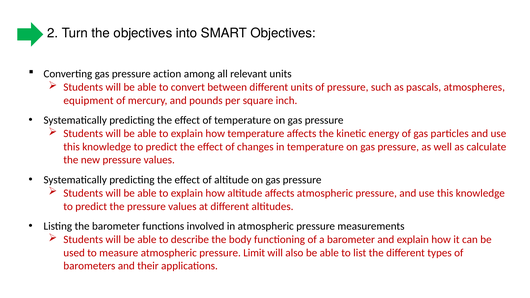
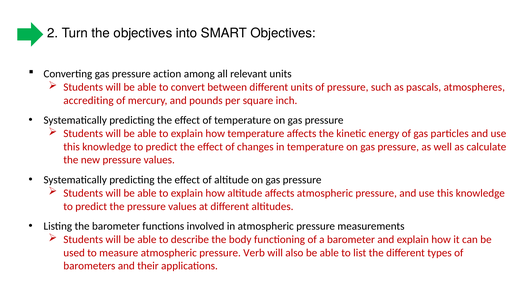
equipment: equipment -> accrediting
Limit: Limit -> Verb
